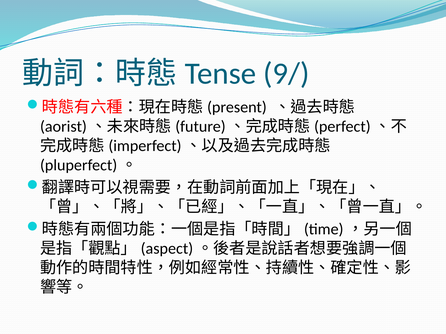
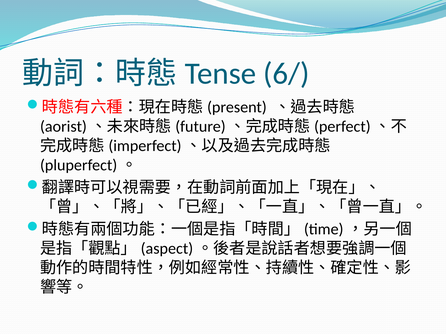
9/: 9/ -> 6/
